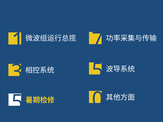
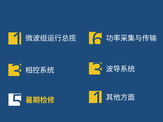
7: 7 -> 6
5 at (98, 70): 5 -> 3
0 at (98, 100): 0 -> 1
